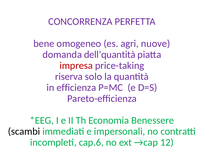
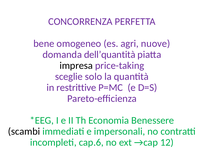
impresa colour: red -> black
riserva: riserva -> sceglie
efficienza: efficienza -> restrittive
